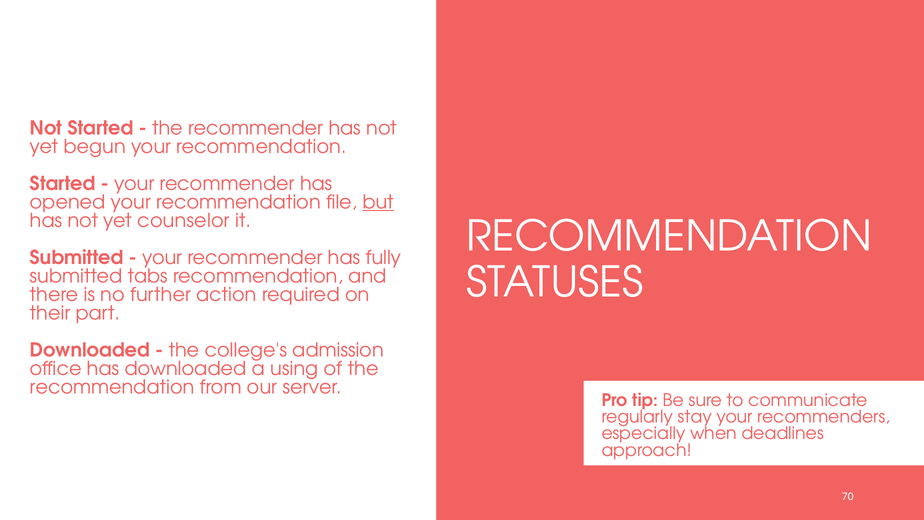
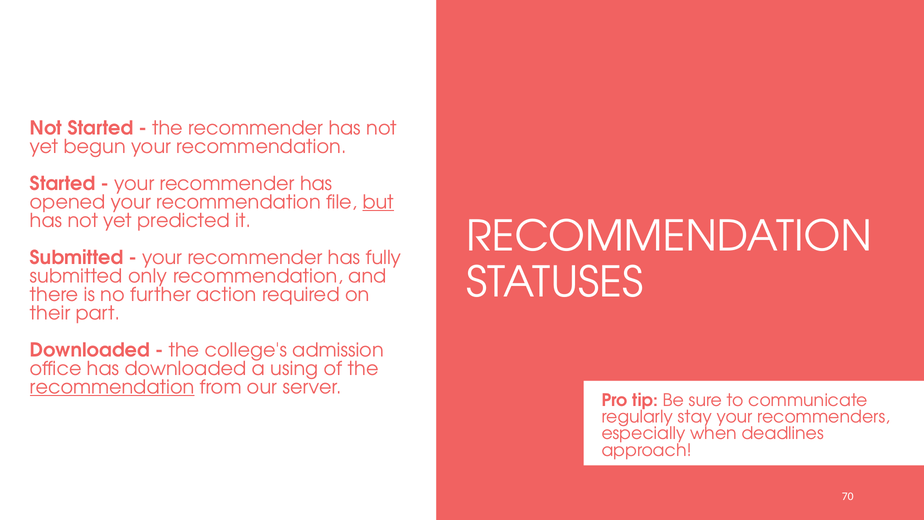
counselor: counselor -> predicted
tabs: tabs -> only
recommendation at (112, 387) underline: none -> present
